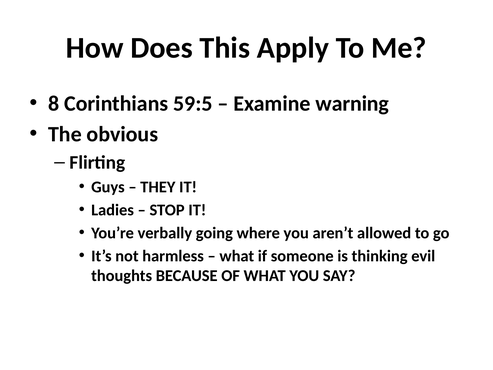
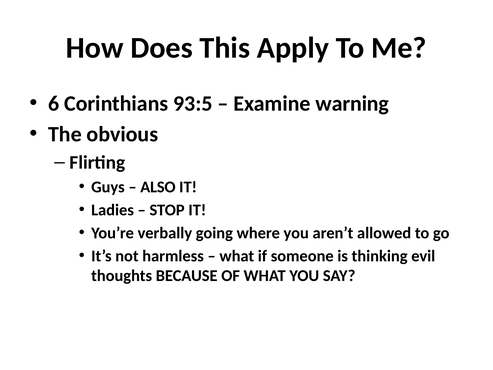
8: 8 -> 6
59:5: 59:5 -> 93:5
THEY: THEY -> ALSO
